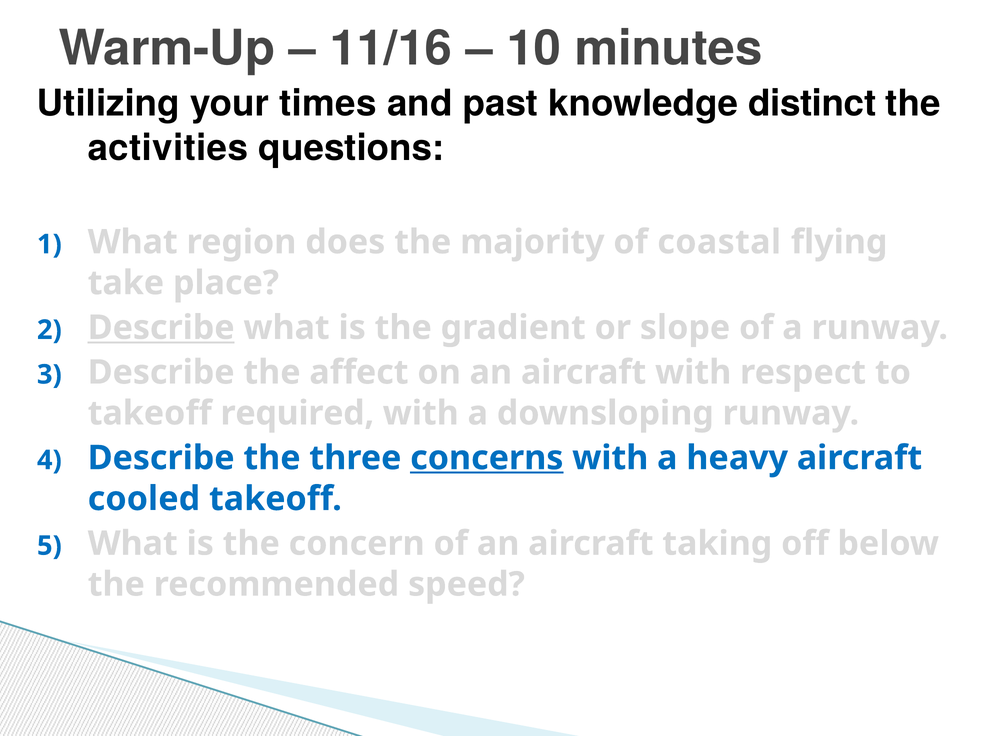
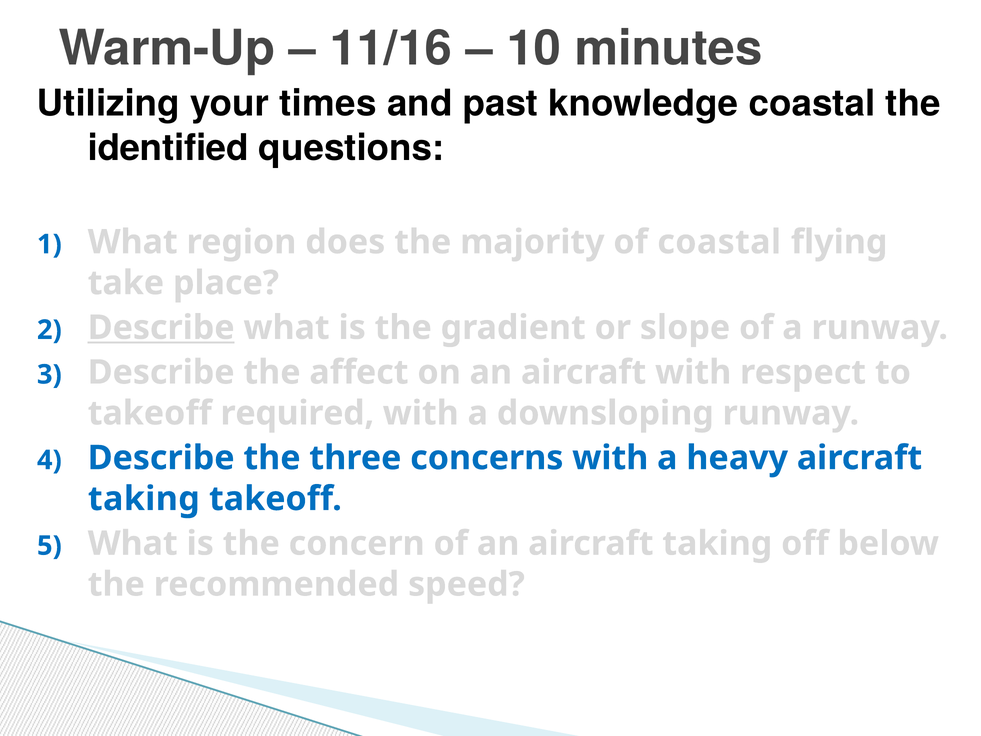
knowledge distinct: distinct -> coastal
activities: activities -> identified
concerns underline: present -> none
cooled at (144, 499): cooled -> taking
